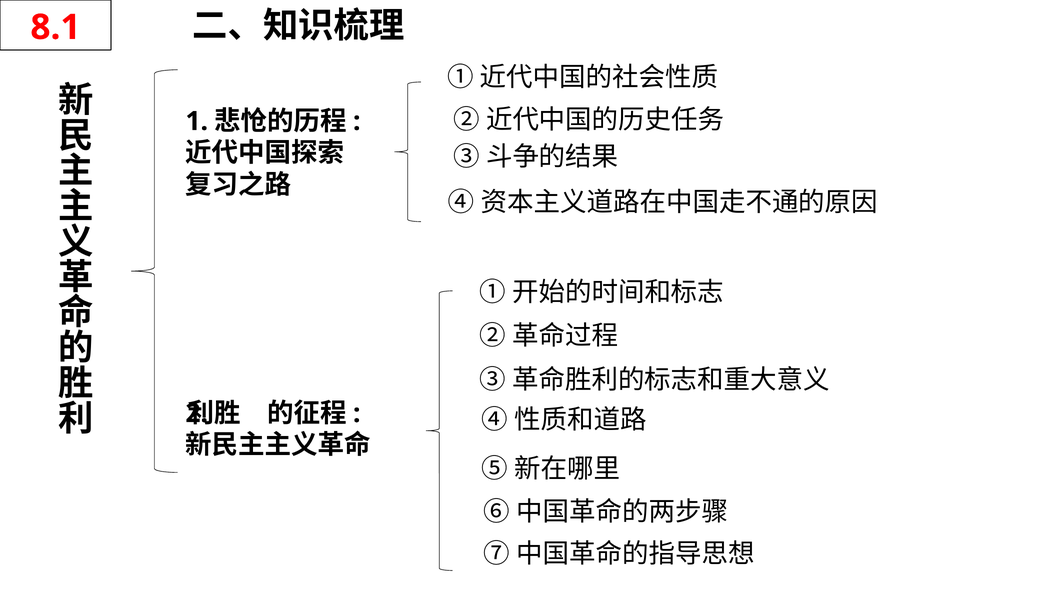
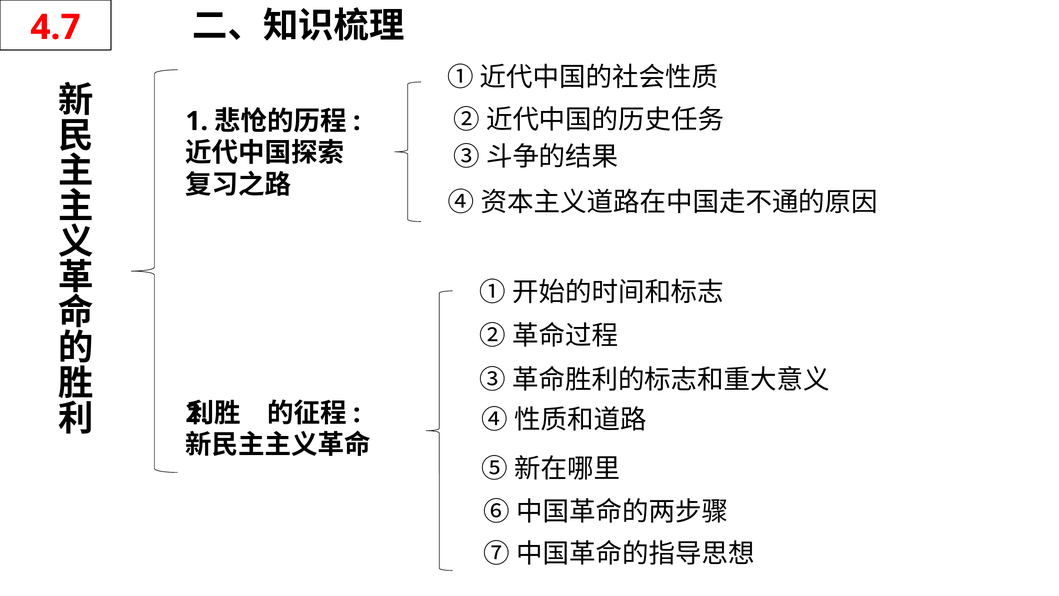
8.1: 8.1 -> 4.7
